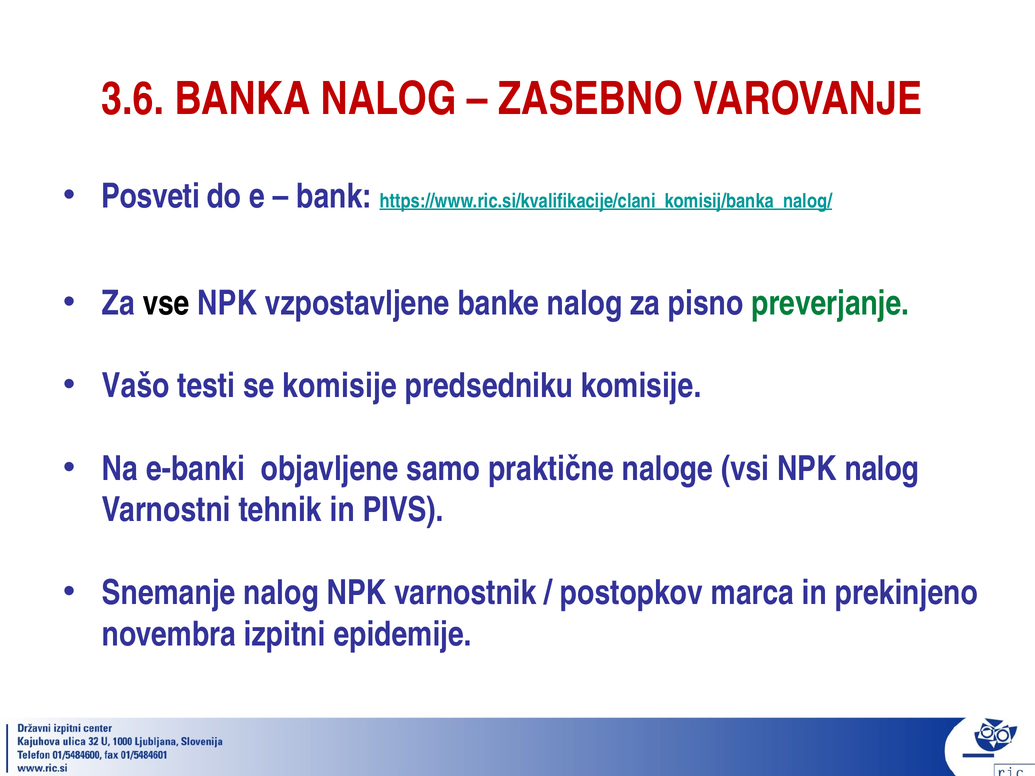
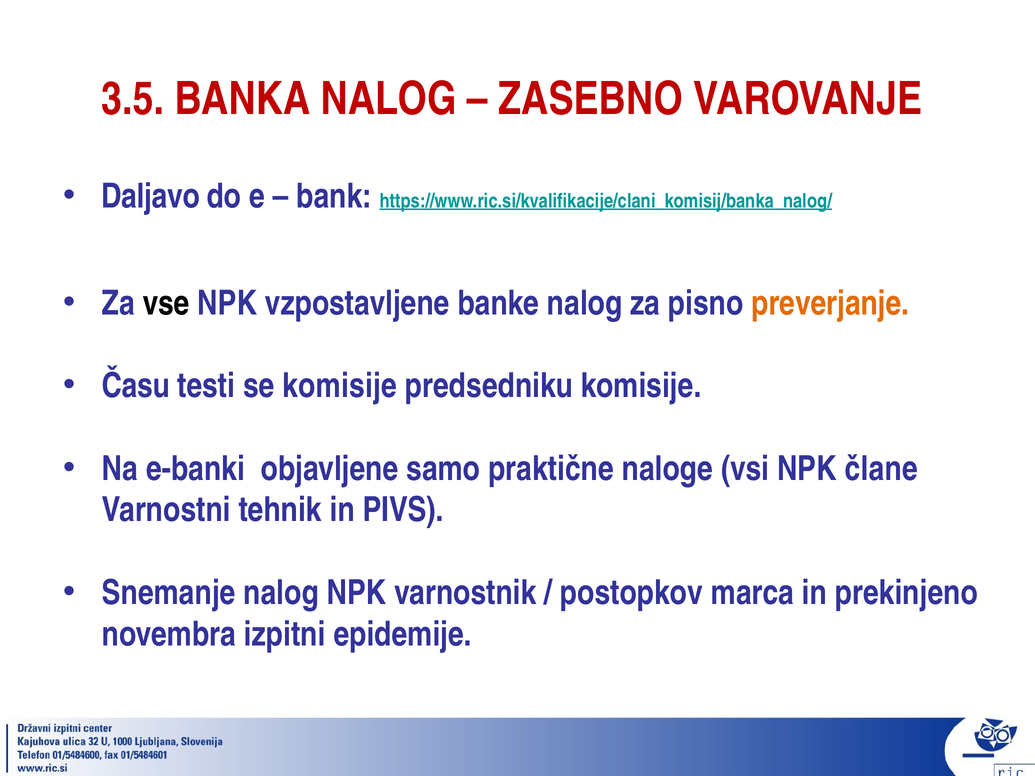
3.6: 3.6 -> 3.5
Posveti: Posveti -> Daljavo
preverjanje colour: green -> orange
Vašo: Vašo -> Času
NPK nalog: nalog -> člane
